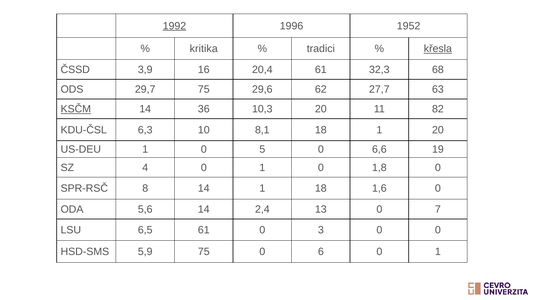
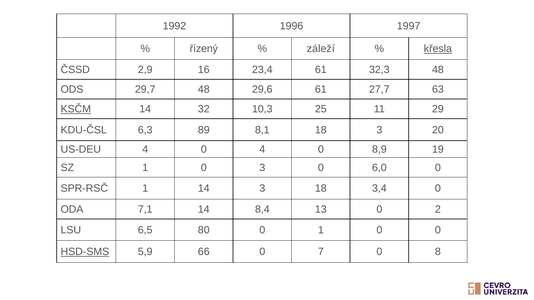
1992 underline: present -> none
1952: 1952 -> 1997
kritika: kritika -> řízený
tradici: tradici -> záleží
3,9: 3,9 -> 2,9
20,4: 20,4 -> 23,4
32,3 68: 68 -> 48
29,7 75: 75 -> 48
29,6 62: 62 -> 61
36: 36 -> 32
10,3 20: 20 -> 25
82: 82 -> 29
10: 10 -> 89
18 1: 1 -> 3
US-DEU 1: 1 -> 4
0 5: 5 -> 4
6,6: 6,6 -> 8,9
SZ 4: 4 -> 1
1 at (262, 168): 1 -> 3
1,8: 1,8 -> 6,0
SPR-RSČ 8: 8 -> 1
14 1: 1 -> 3
1,6: 1,6 -> 3,4
5,6: 5,6 -> 7,1
2,4: 2,4 -> 8,4
7: 7 -> 2
6,5 61: 61 -> 80
0 3: 3 -> 1
HSD-SMS underline: none -> present
5,9 75: 75 -> 66
6: 6 -> 7
1 at (438, 252): 1 -> 8
